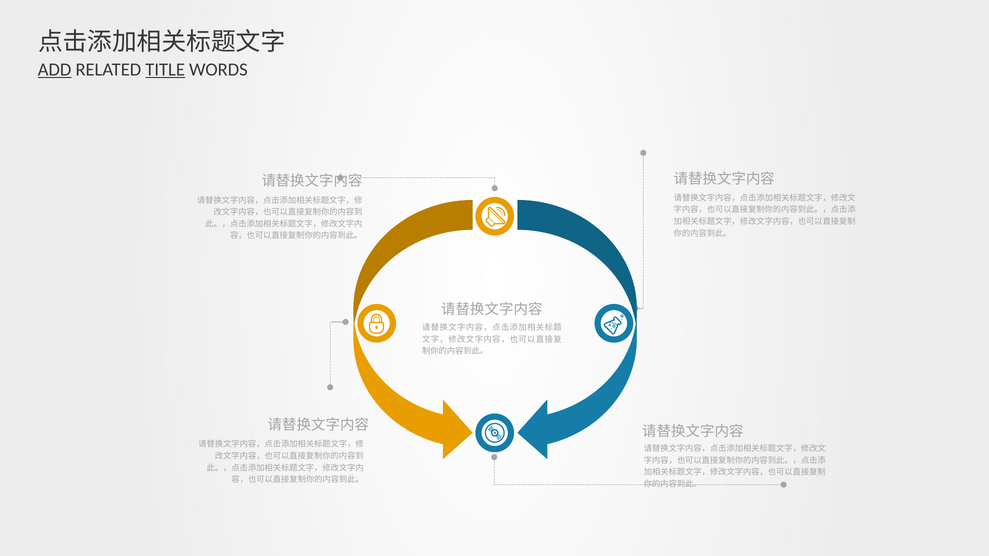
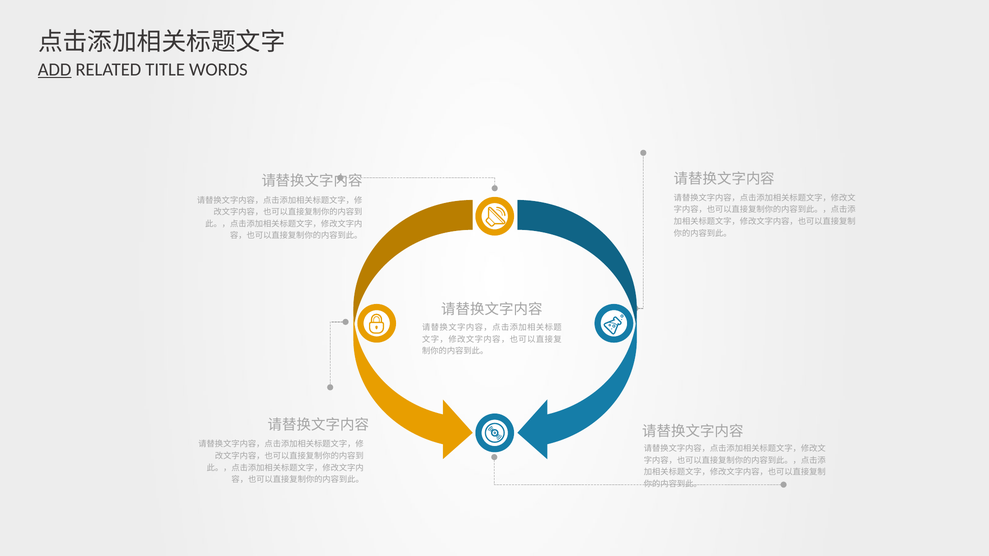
TITLE underline: present -> none
